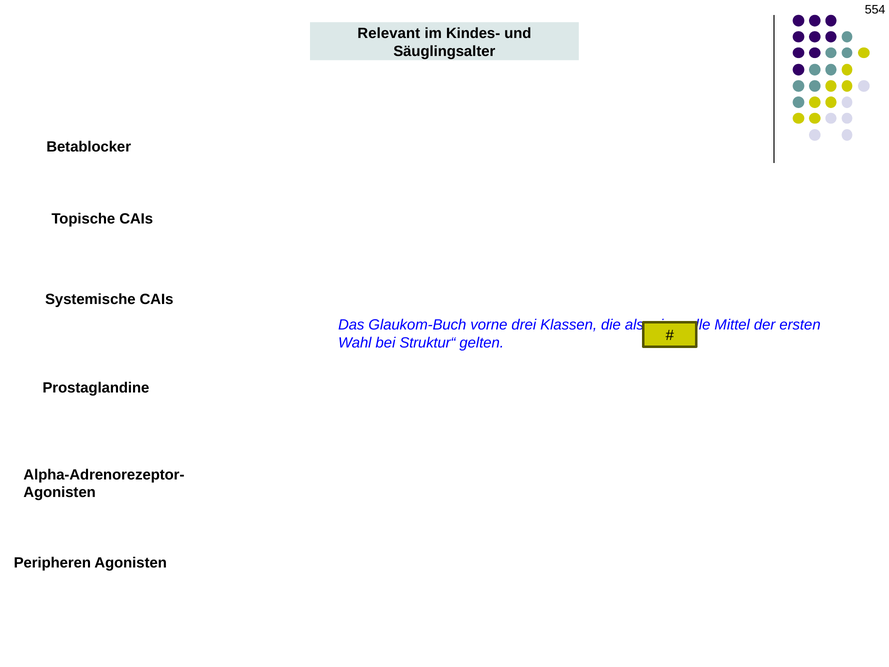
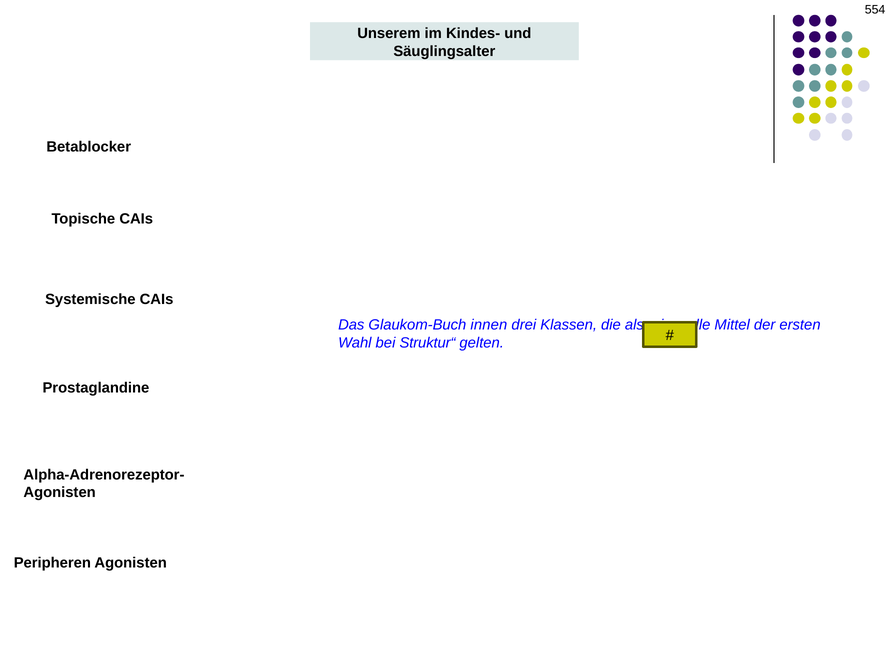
Relevant: Relevant -> Unserem
vorne: vorne -> innen
